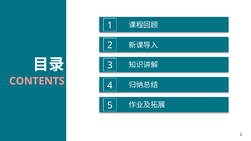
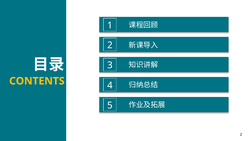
CONTENTS colour: pink -> yellow
